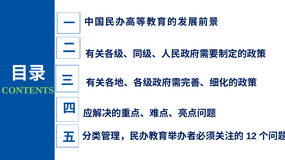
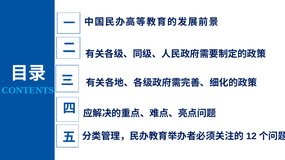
CONTENTS colour: light green -> light blue
